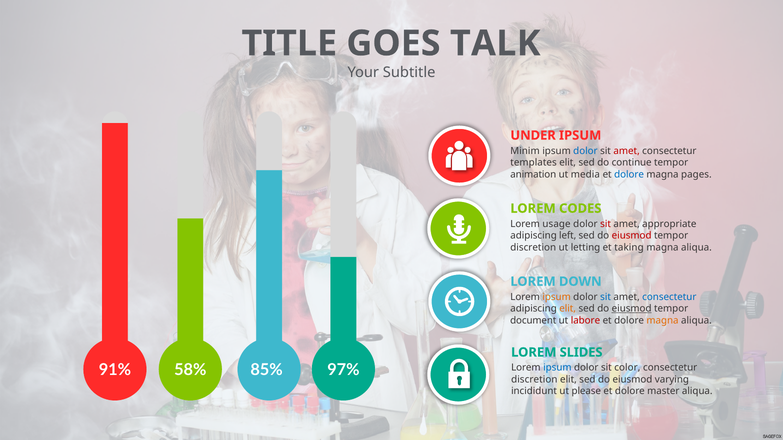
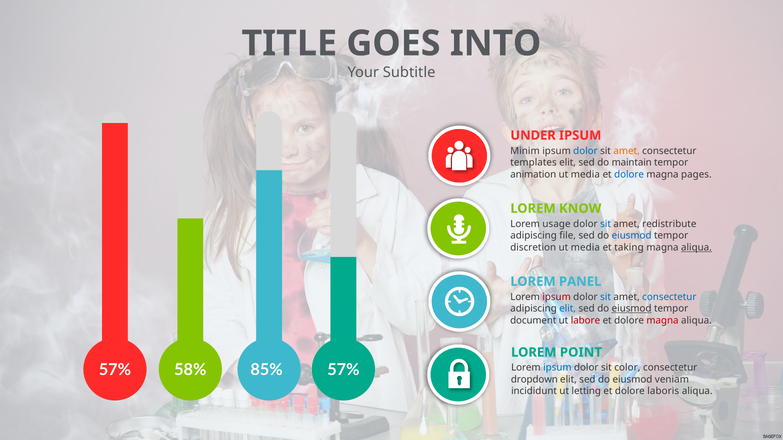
TALK: TALK -> INTO
amet at (627, 151) colour: red -> orange
continue: continue -> maintain
CODES: CODES -> KNOW
sit at (606, 224) colour: red -> blue
appropriate: appropriate -> redistribute
left: left -> file
eiusmod at (632, 236) colour: red -> blue
letting at (585, 248): letting -> media
aliqua at (696, 248) underline: none -> present
DOWN: DOWN -> PANEL
ipsum at (557, 297) colour: orange -> red
elit at (568, 309) colour: orange -> blue
magna at (662, 321) colour: orange -> red
SLIDES: SLIDES -> POINT
91% at (115, 370): 91% -> 57%
85% 97%: 97% -> 57%
discretion at (534, 380): discretion -> dropdown
varying: varying -> veniam
please: please -> letting
master: master -> laboris
